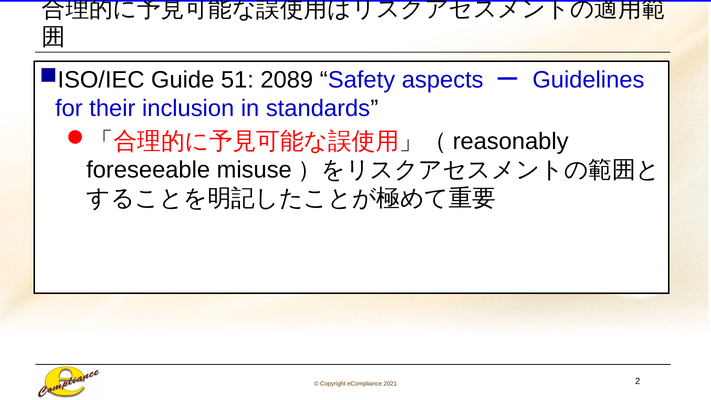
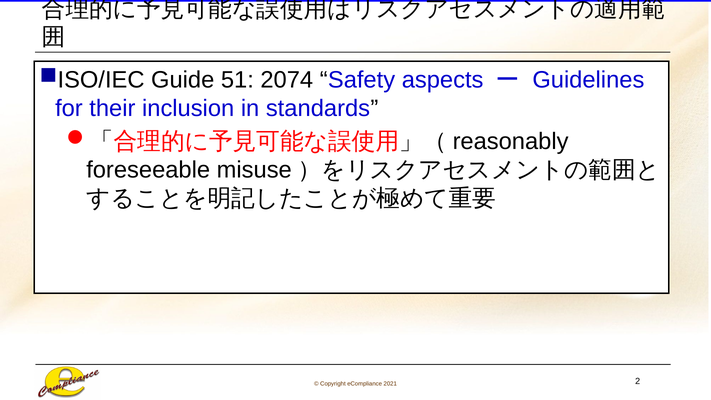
2089: 2089 -> 2074
